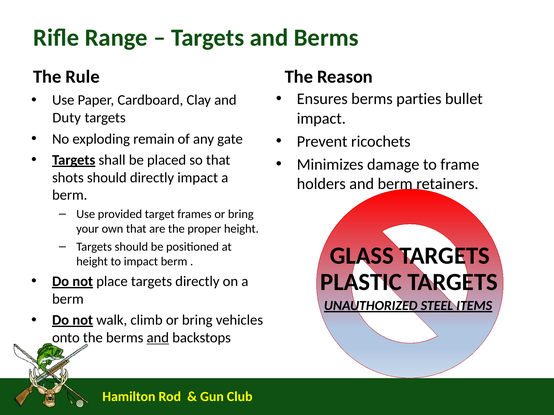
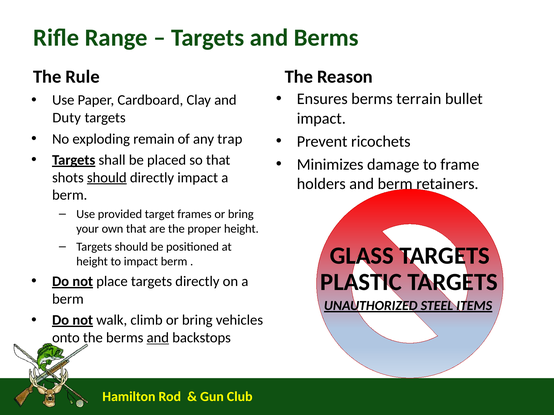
parties: parties -> terrain
gate: gate -> trap
should at (107, 178) underline: none -> present
